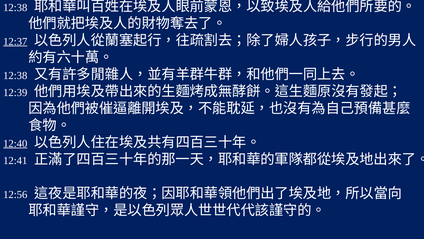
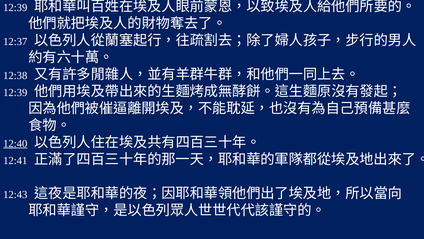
12:38 at (15, 8): 12:38 -> 12:39
12:37 underline: present -> none
12:56: 12:56 -> 12:43
